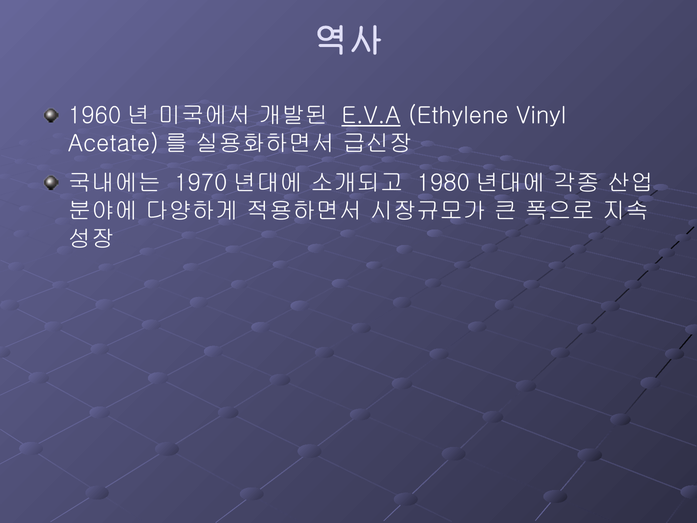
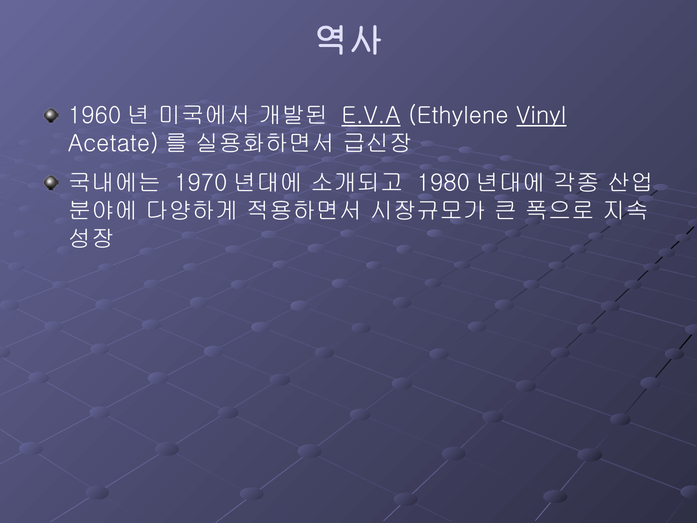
Vinyl underline: none -> present
